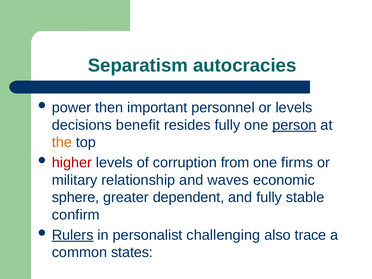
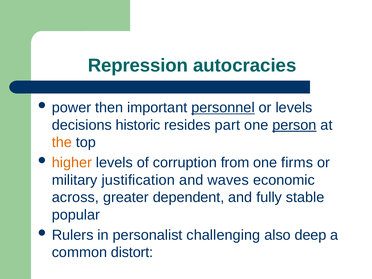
Separatism: Separatism -> Repression
personnel underline: none -> present
benefit: benefit -> historic
resides fully: fully -> part
higher colour: red -> orange
relationship: relationship -> justification
sphere: sphere -> across
confirm: confirm -> popular
Rulers underline: present -> none
trace: trace -> deep
states: states -> distort
